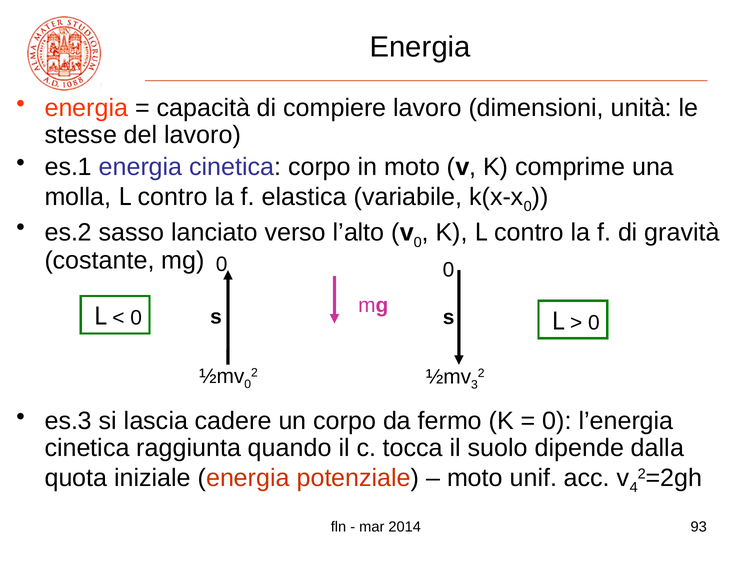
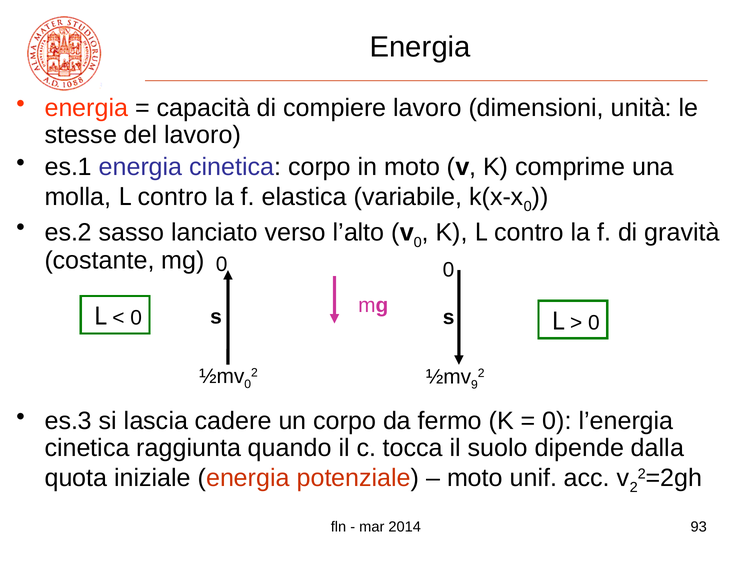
3: 3 -> 9
v 4: 4 -> 2
